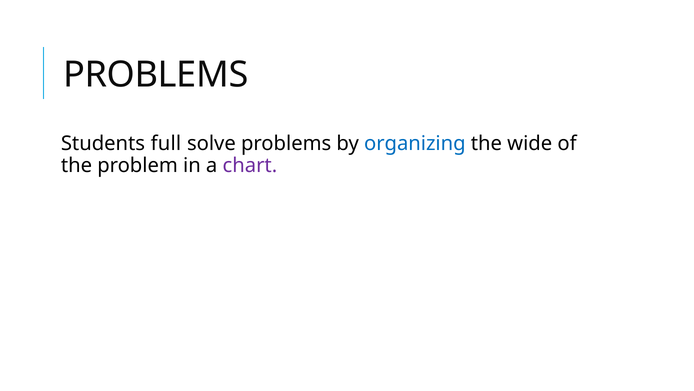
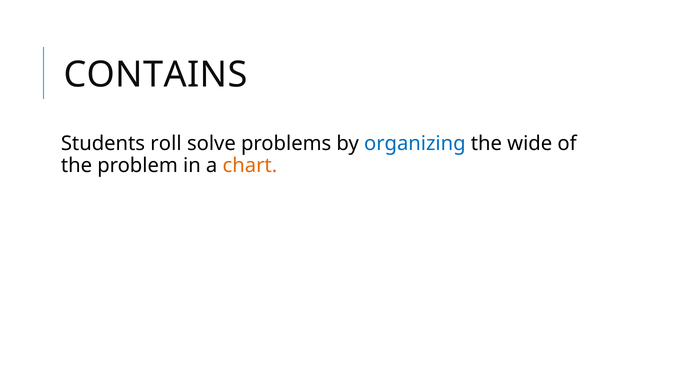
PROBLEMS at (156, 74): PROBLEMS -> CONTAINS
full: full -> roll
chart colour: purple -> orange
